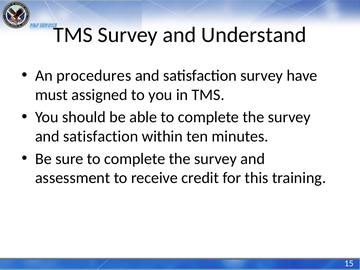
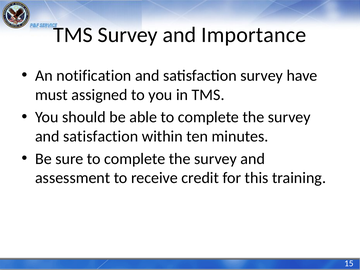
Understand: Understand -> Importance
procedures: procedures -> notification
